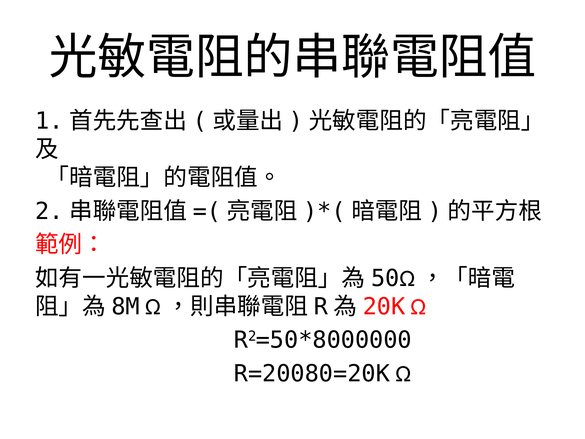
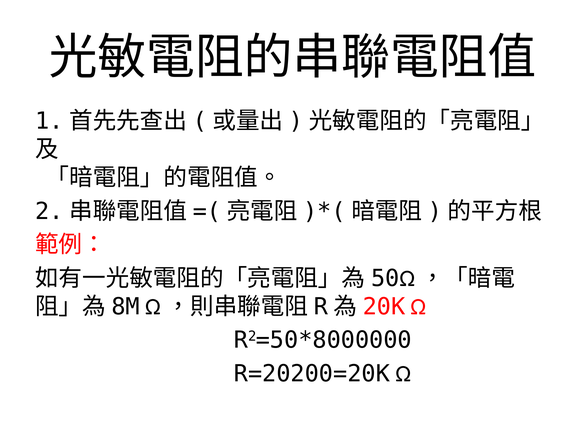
R=20080=20K: R=20080=20K -> R=20200=20K
